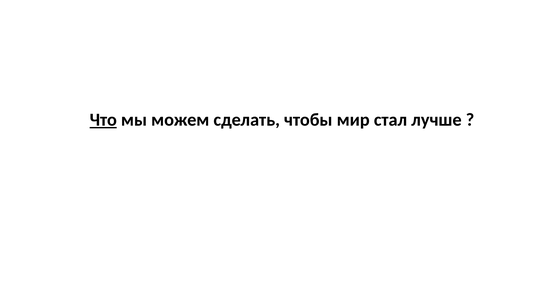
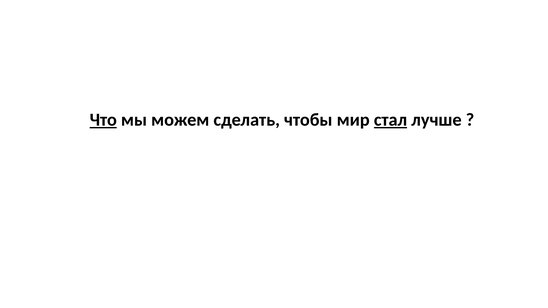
стал underline: none -> present
